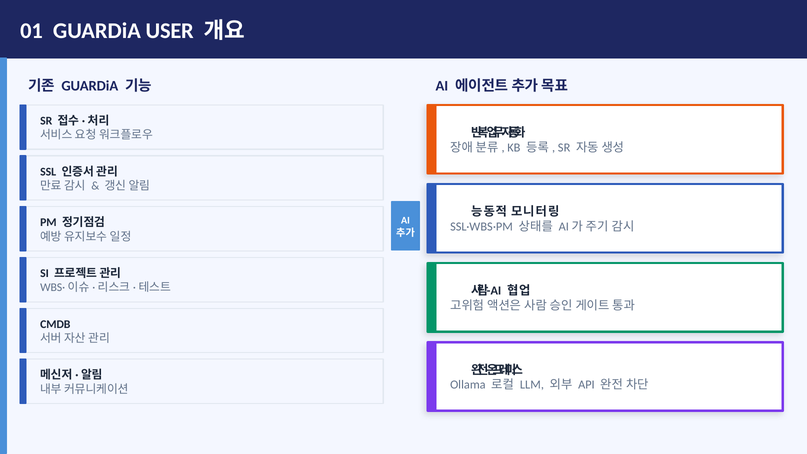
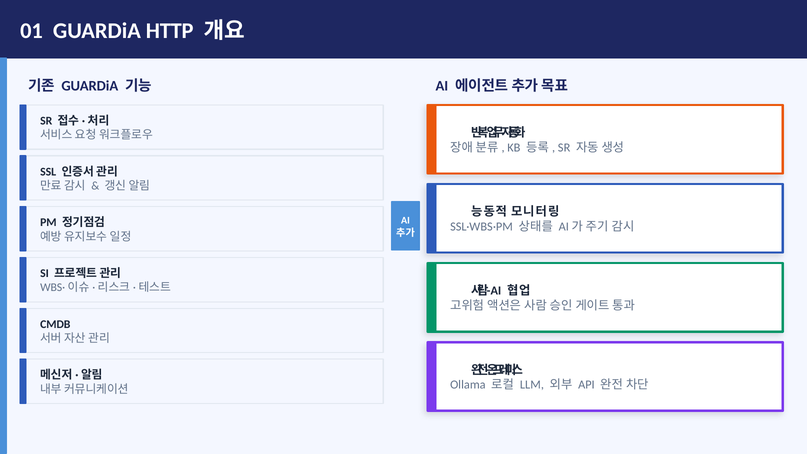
USER: USER -> HTTP
